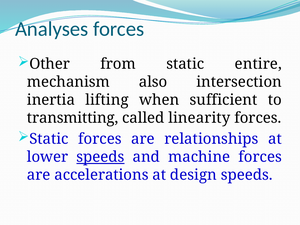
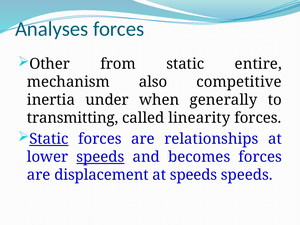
intersection: intersection -> competitive
lifting: lifting -> under
sufficient: sufficient -> generally
Static at (49, 139) underline: none -> present
machine: machine -> becomes
accelerations: accelerations -> displacement
at design: design -> speeds
